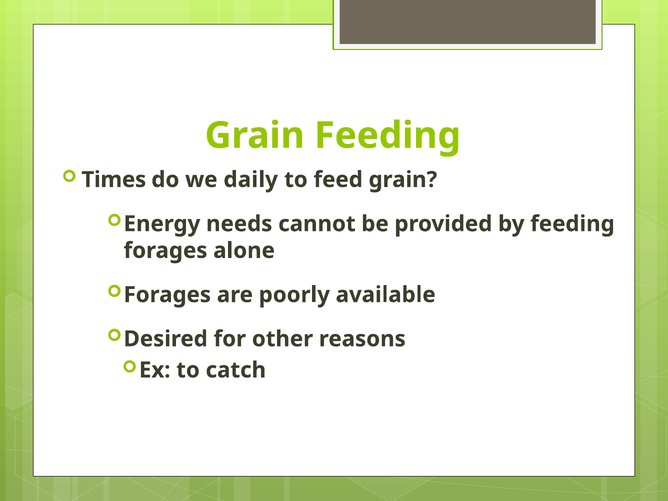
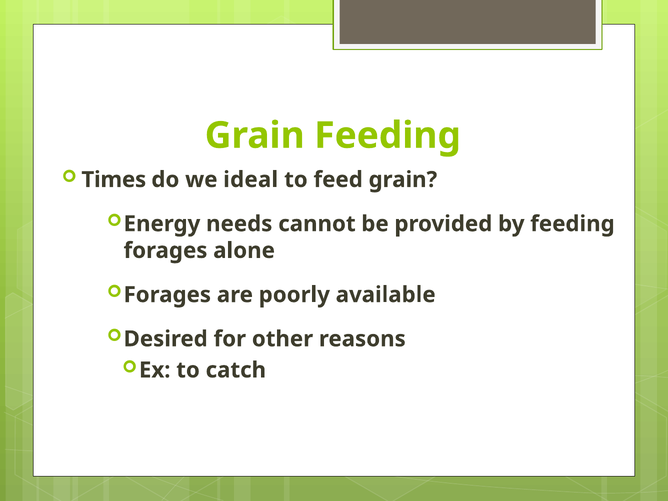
daily: daily -> ideal
